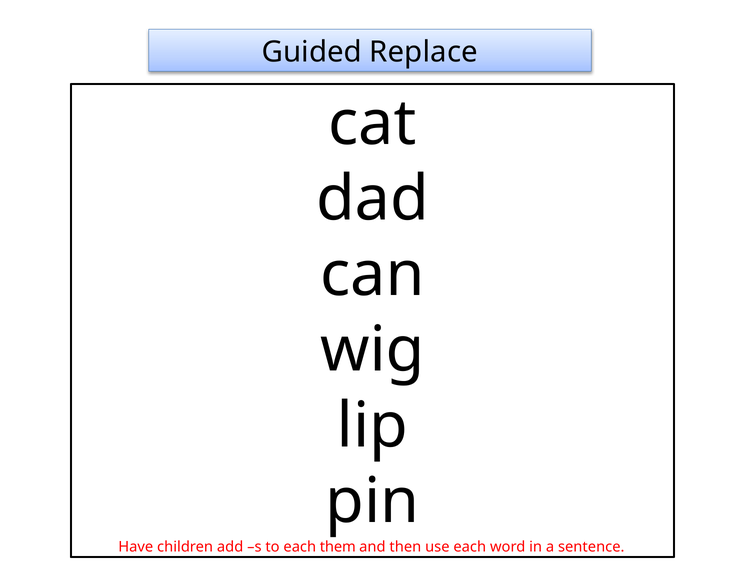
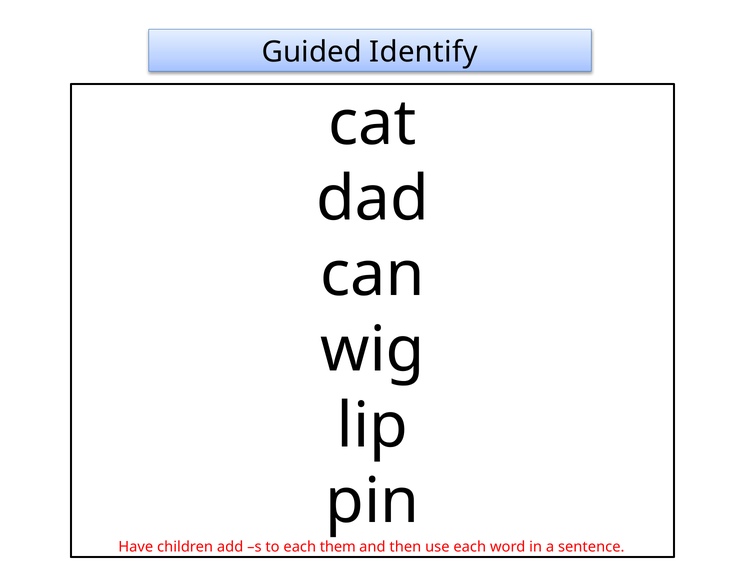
Replace: Replace -> Identify
